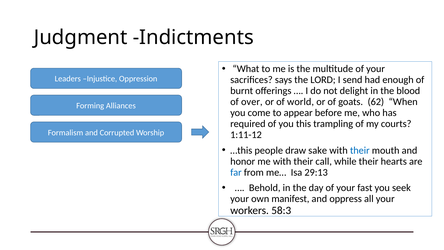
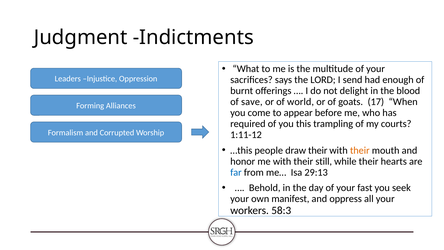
over: over -> save
62: 62 -> 17
draw sake: sake -> their
their at (360, 150) colour: blue -> orange
call: call -> still
